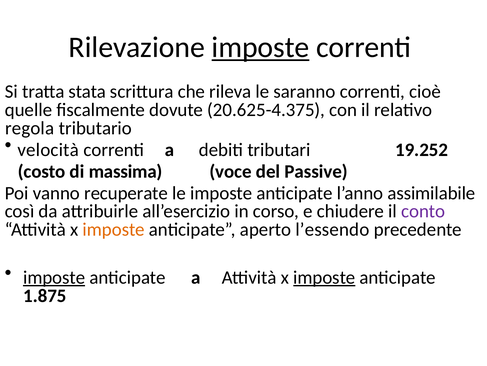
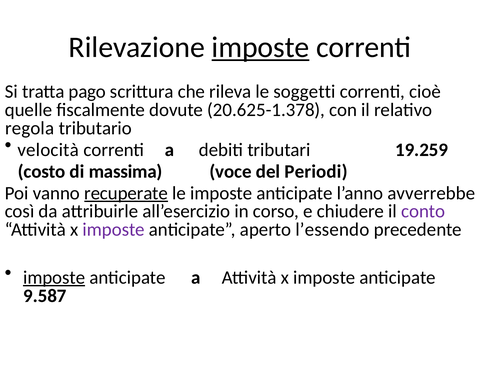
stata: stata -> pago
saranno: saranno -> soggetti
20.625-4.375: 20.625-4.375 -> 20.625-1.378
19.252: 19.252 -> 19.259
Passive: Passive -> Periodi
recuperate underline: none -> present
assimilabile: assimilabile -> avverrebbe
imposte at (114, 229) colour: orange -> purple
imposte at (324, 277) underline: present -> none
1.875: 1.875 -> 9.587
